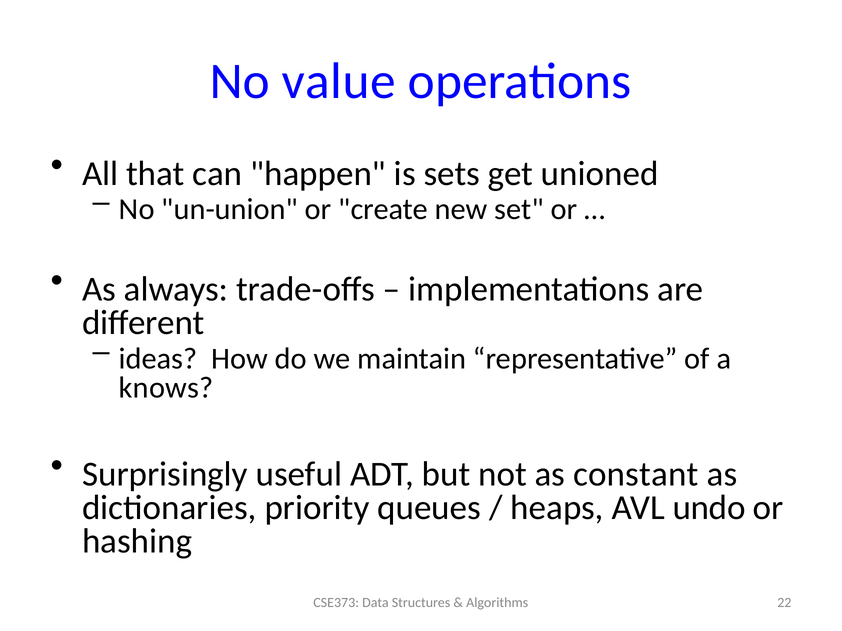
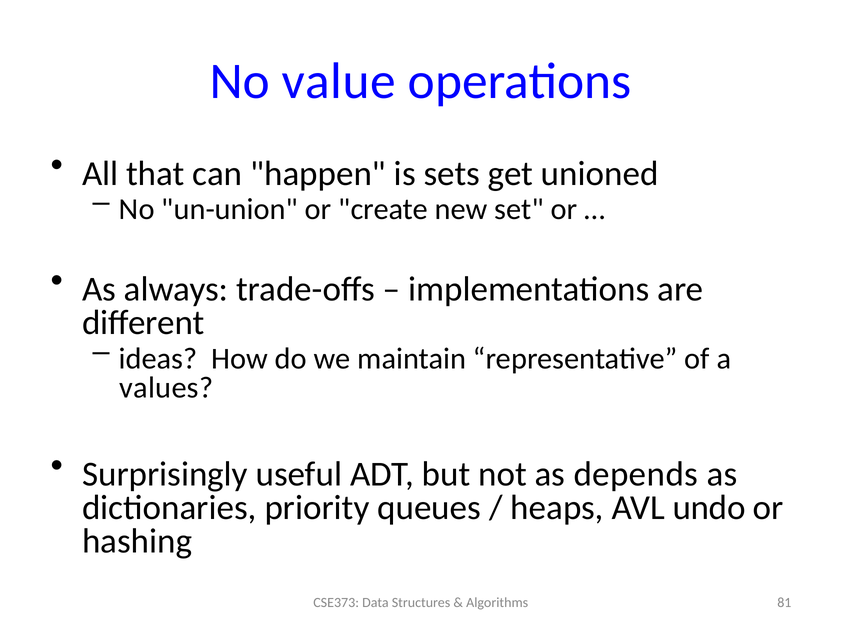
knows: knows -> values
constant: constant -> depends
22: 22 -> 81
